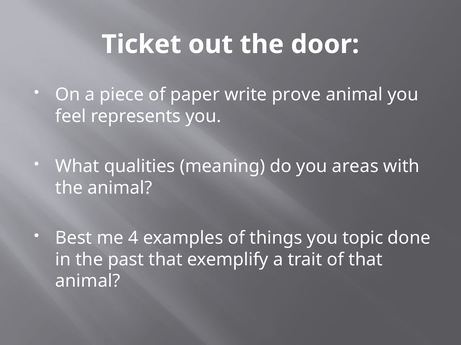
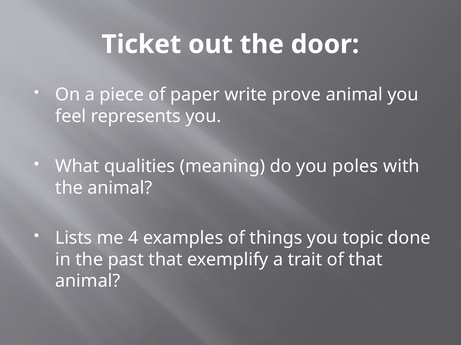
areas: areas -> poles
Best: Best -> Lists
